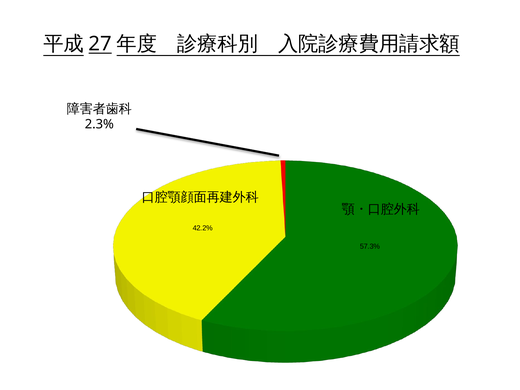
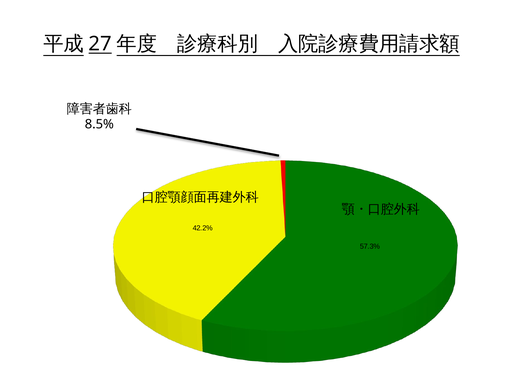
2.3%: 2.3% -> 8.5%
